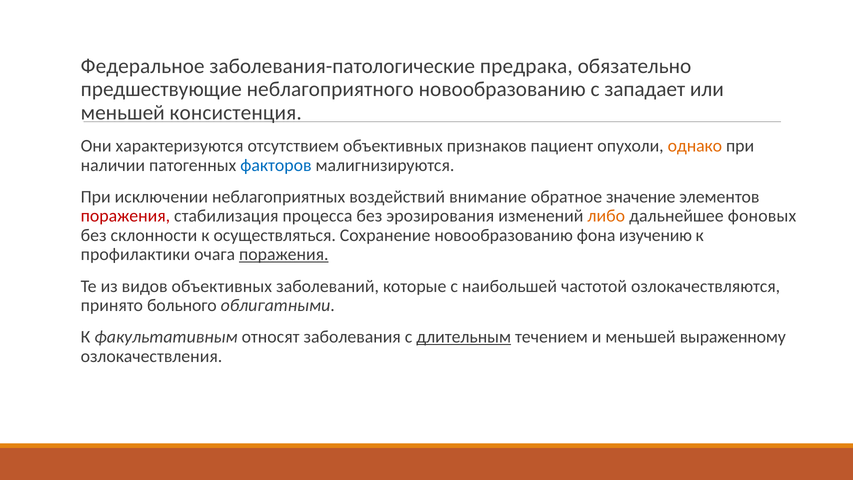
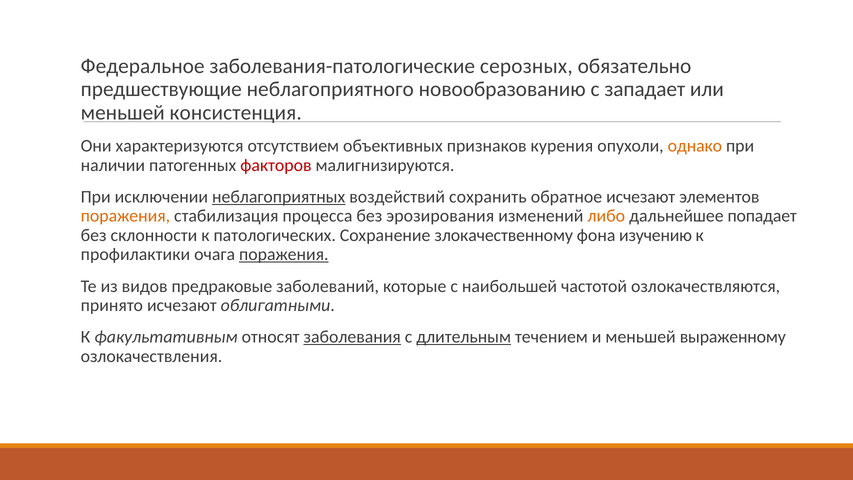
предрака: предрака -> серозных
пациент: пациент -> курения
факторов colour: blue -> red
неблагоприятных underline: none -> present
внимание: внимание -> сохранить
обратное значение: значение -> исчезают
поражения at (125, 216) colour: red -> orange
фоновых: фоновых -> попадает
осуществляться: осуществляться -> патологических
Сохранение новообразованию: новообразованию -> злокачественному
видов объективных: объективных -> предраковые
принято больного: больного -> исчезают
заболевания underline: none -> present
